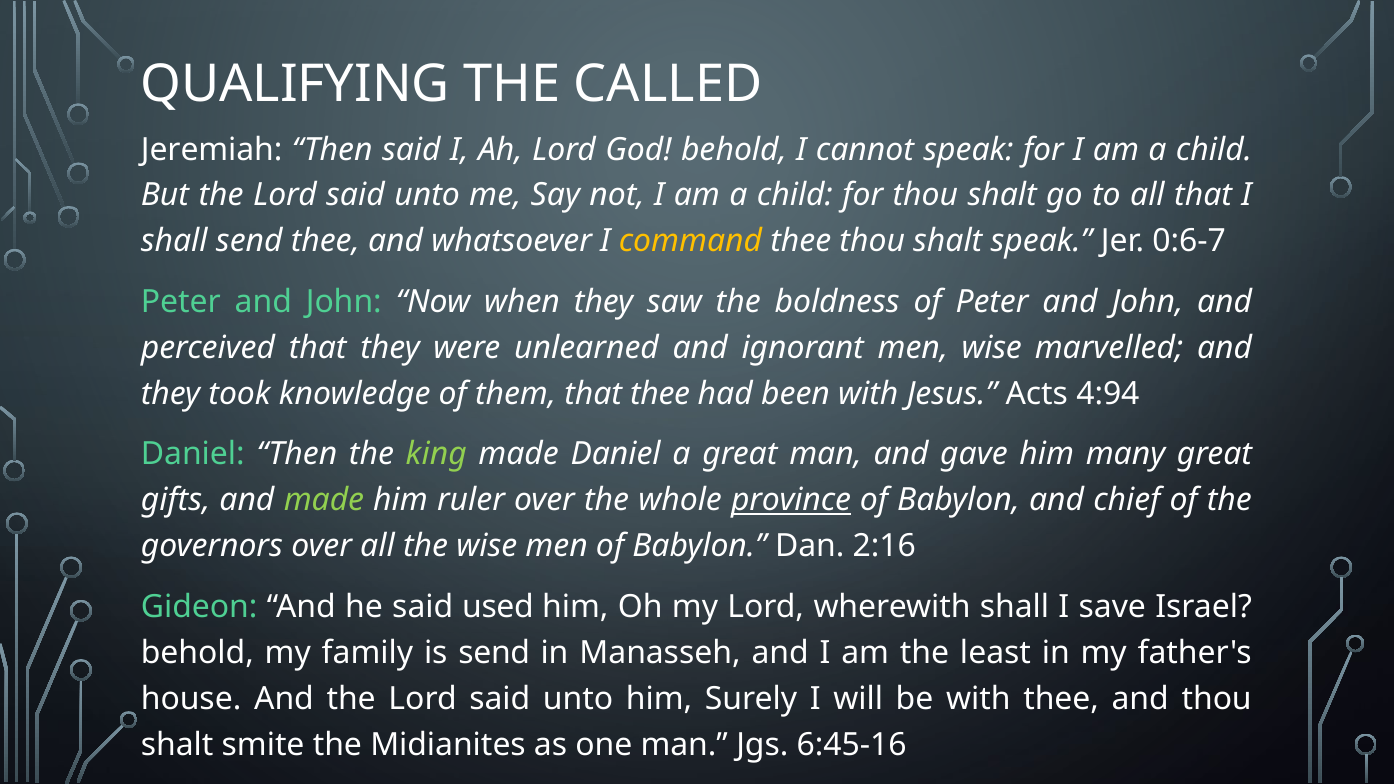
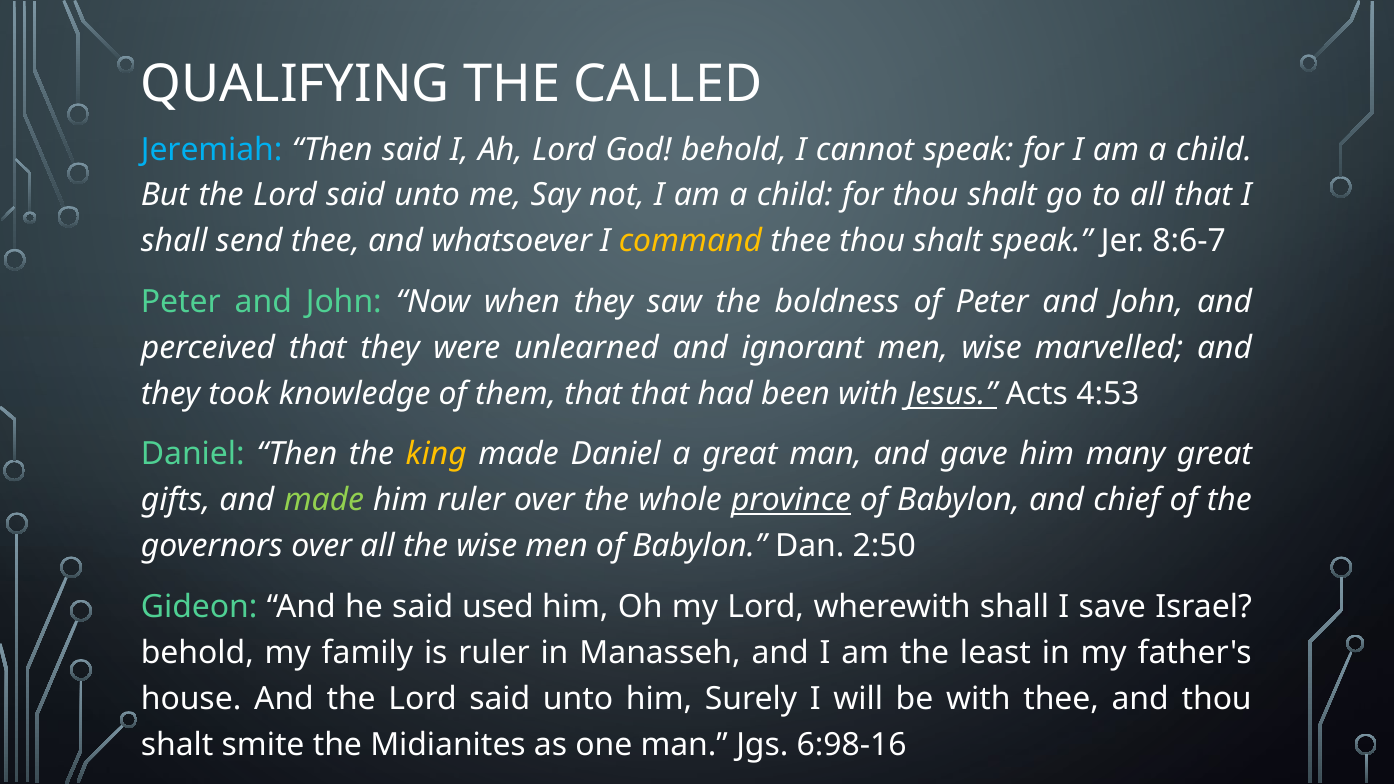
Jeremiah colour: white -> light blue
0:6-7: 0:6-7 -> 8:6-7
that thee: thee -> that
Jesus underline: none -> present
4:94: 4:94 -> 4:53
king colour: light green -> yellow
2:16: 2:16 -> 2:50
is send: send -> ruler
6:45-16: 6:45-16 -> 6:98-16
